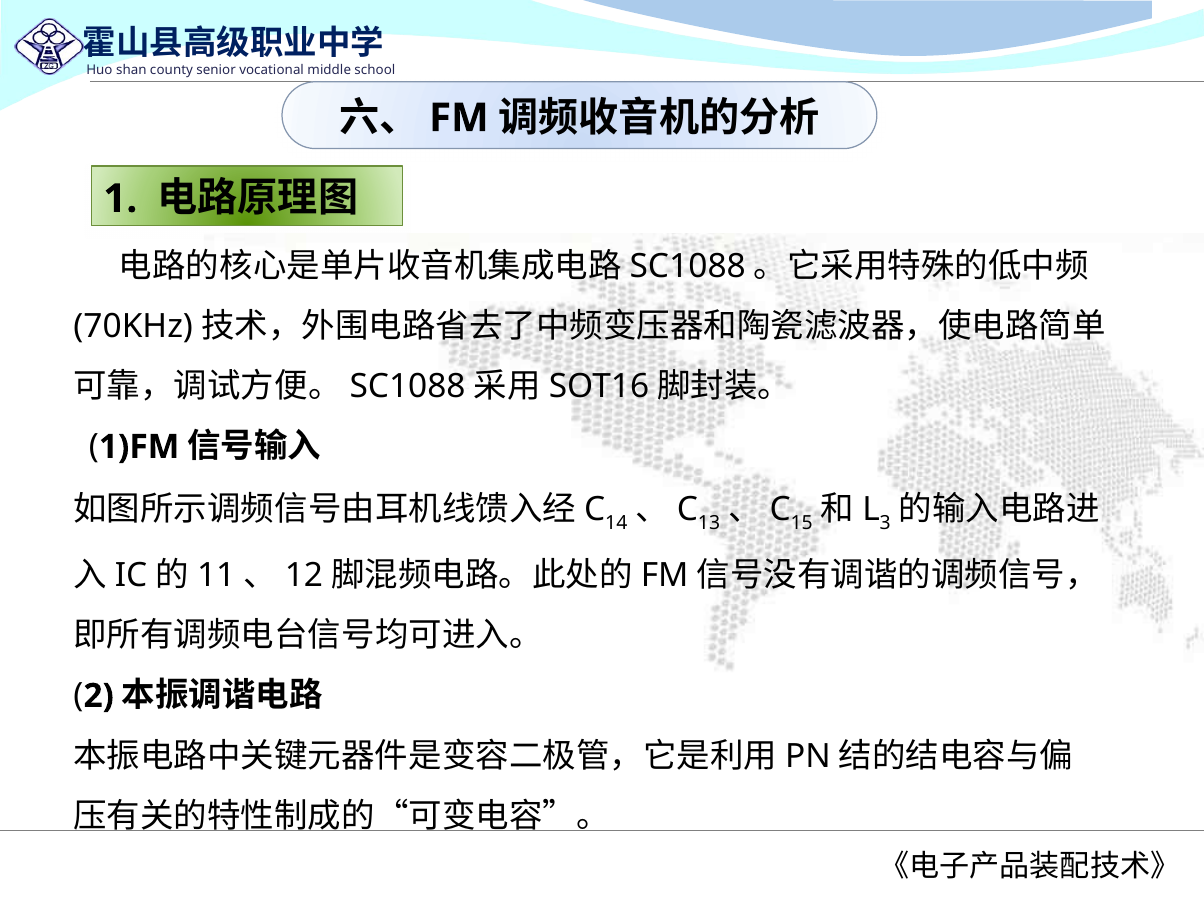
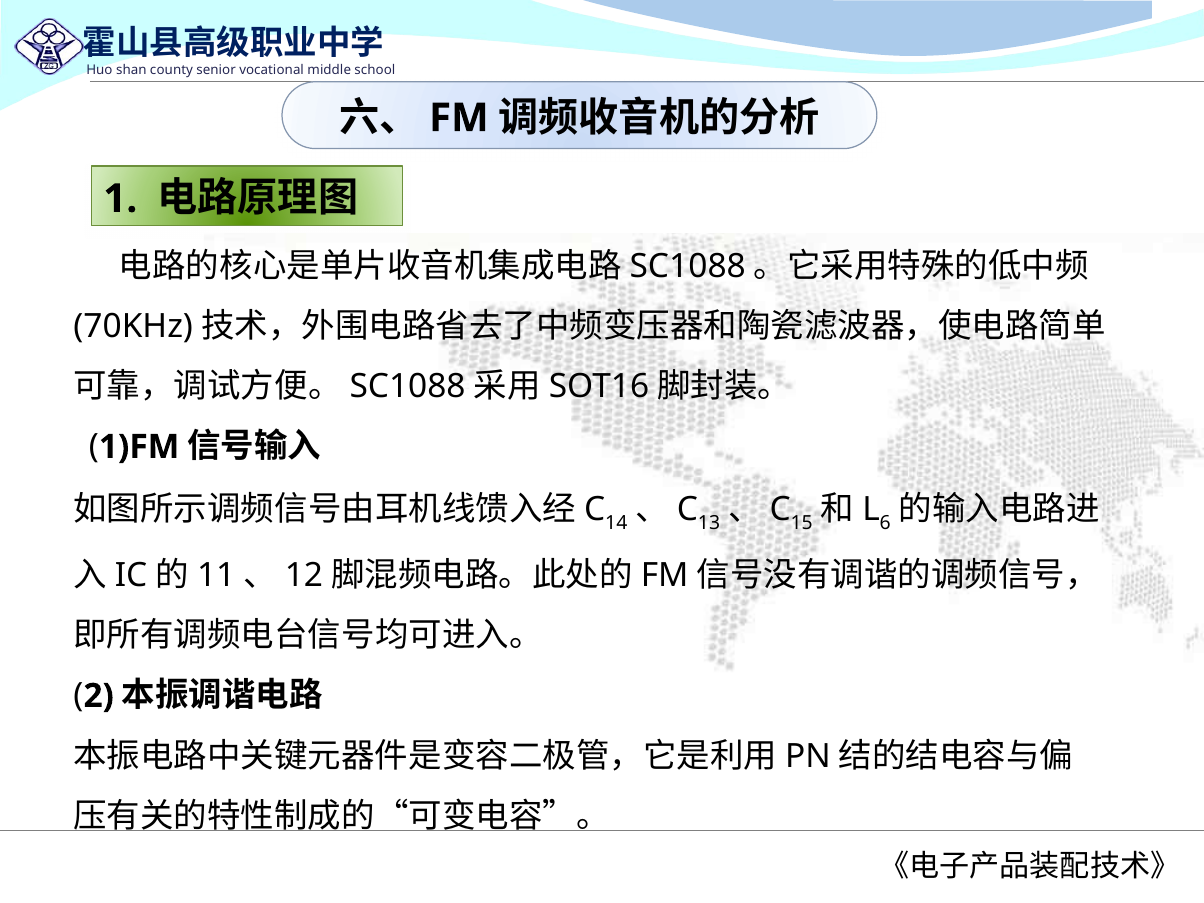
3: 3 -> 6
